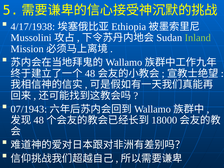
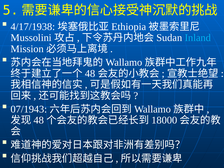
Inland colour: light green -> light blue
